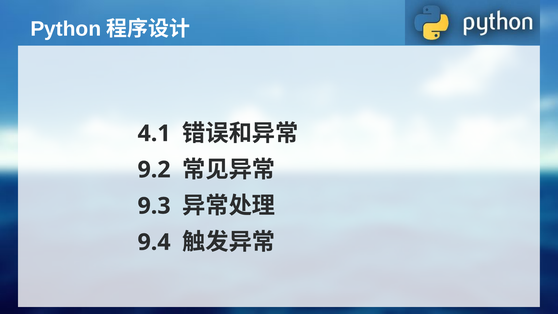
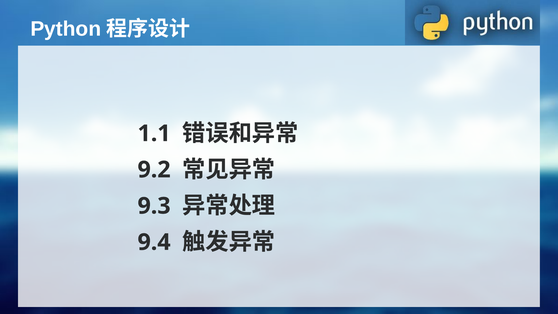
4.1: 4.1 -> 1.1
